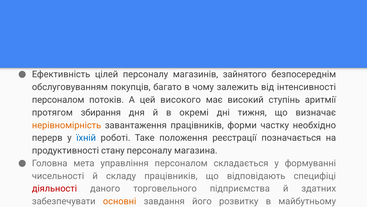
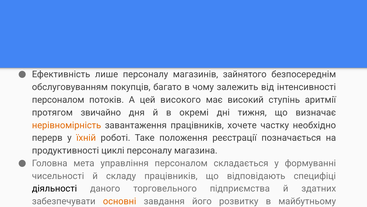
цілей: цілей -> лише
збирання: збирання -> звичайно
форми: форми -> хочете
їхній at (86, 138) colour: blue -> orange
стану: стану -> циклі
діяльності colour: red -> black
